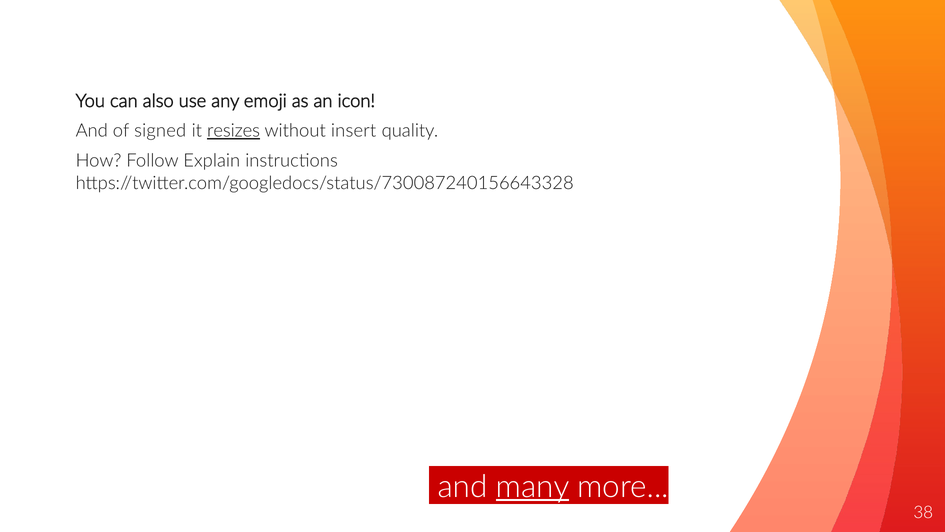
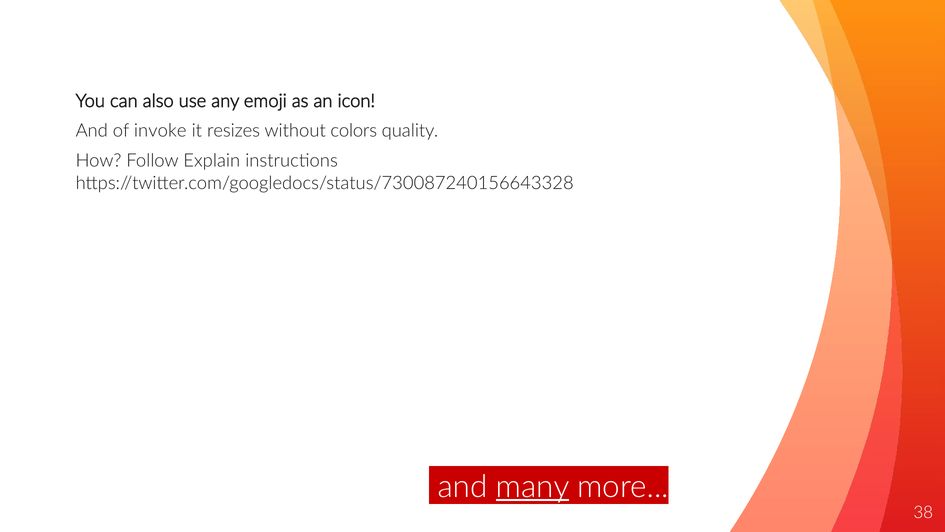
signed: signed -> invoke
resizes underline: present -> none
insert: insert -> colors
